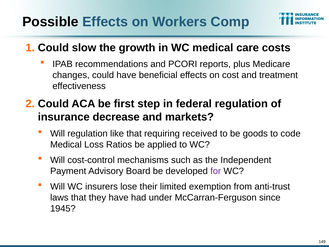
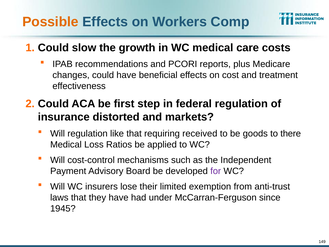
Possible colour: black -> orange
decrease: decrease -> distorted
code: code -> there
